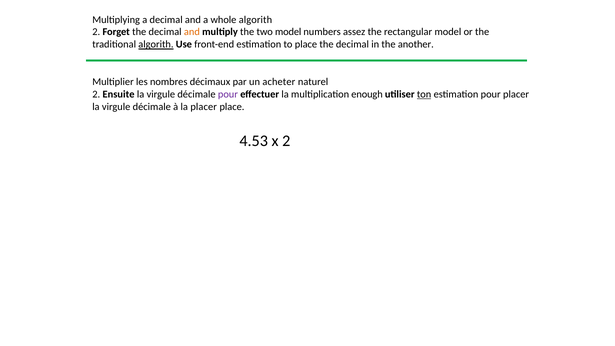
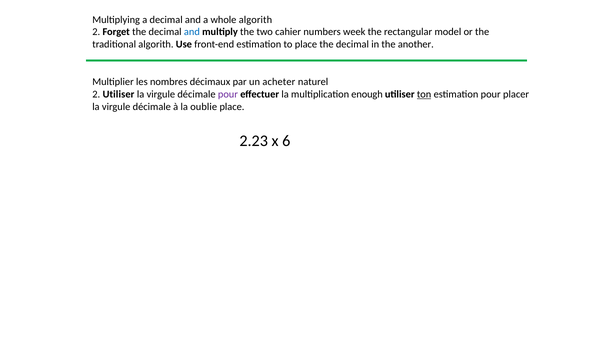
and at (192, 32) colour: orange -> blue
two model: model -> cahier
assez: assez -> week
algorith at (156, 44) underline: present -> none
2 Ensuite: Ensuite -> Utiliser
la placer: placer -> oublie
4.53: 4.53 -> 2.23
x 2: 2 -> 6
